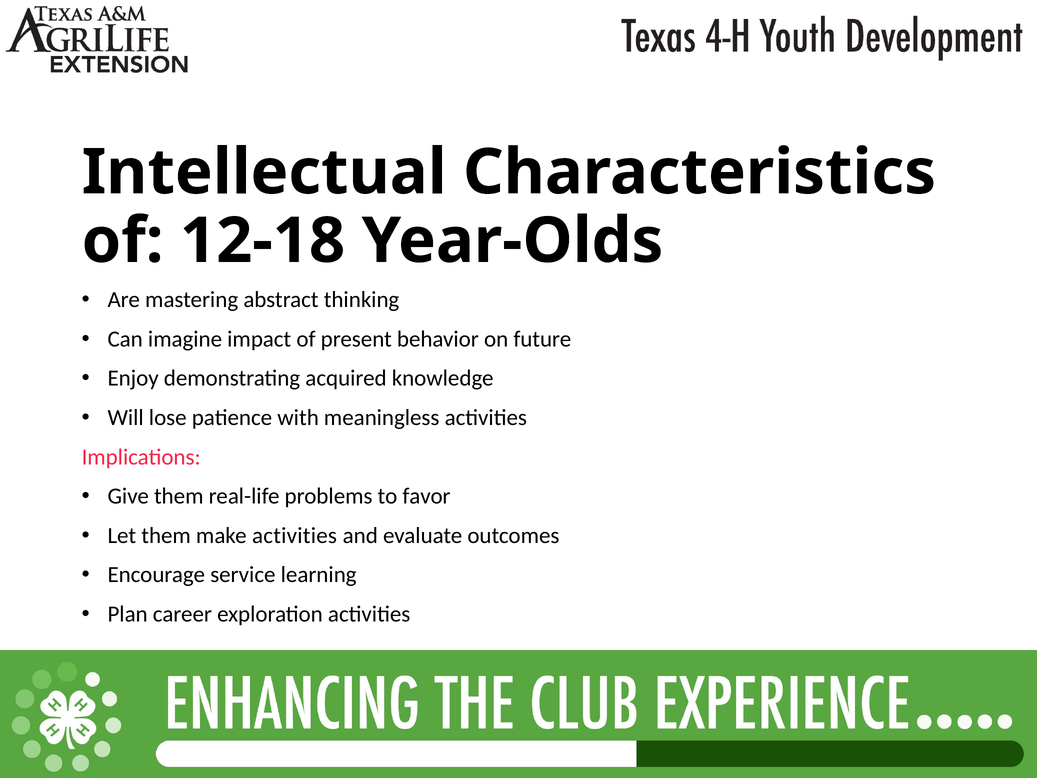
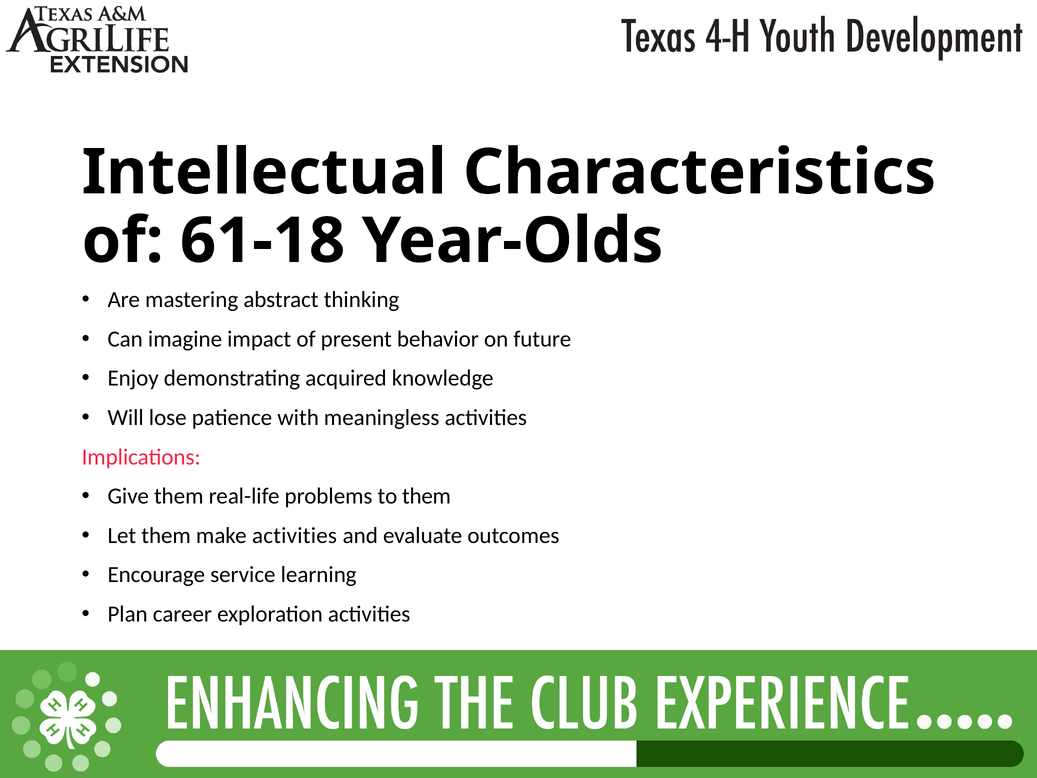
12-18: 12-18 -> 61-18
to favor: favor -> them
